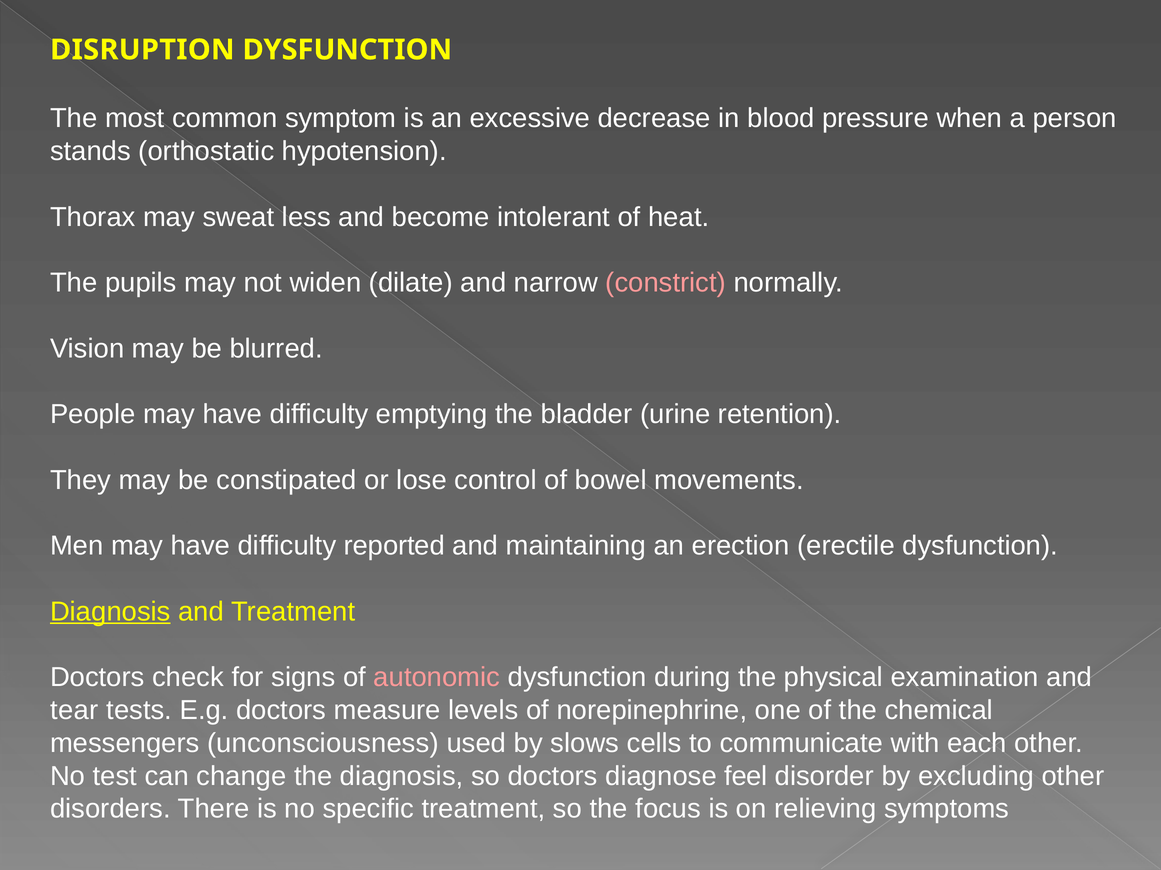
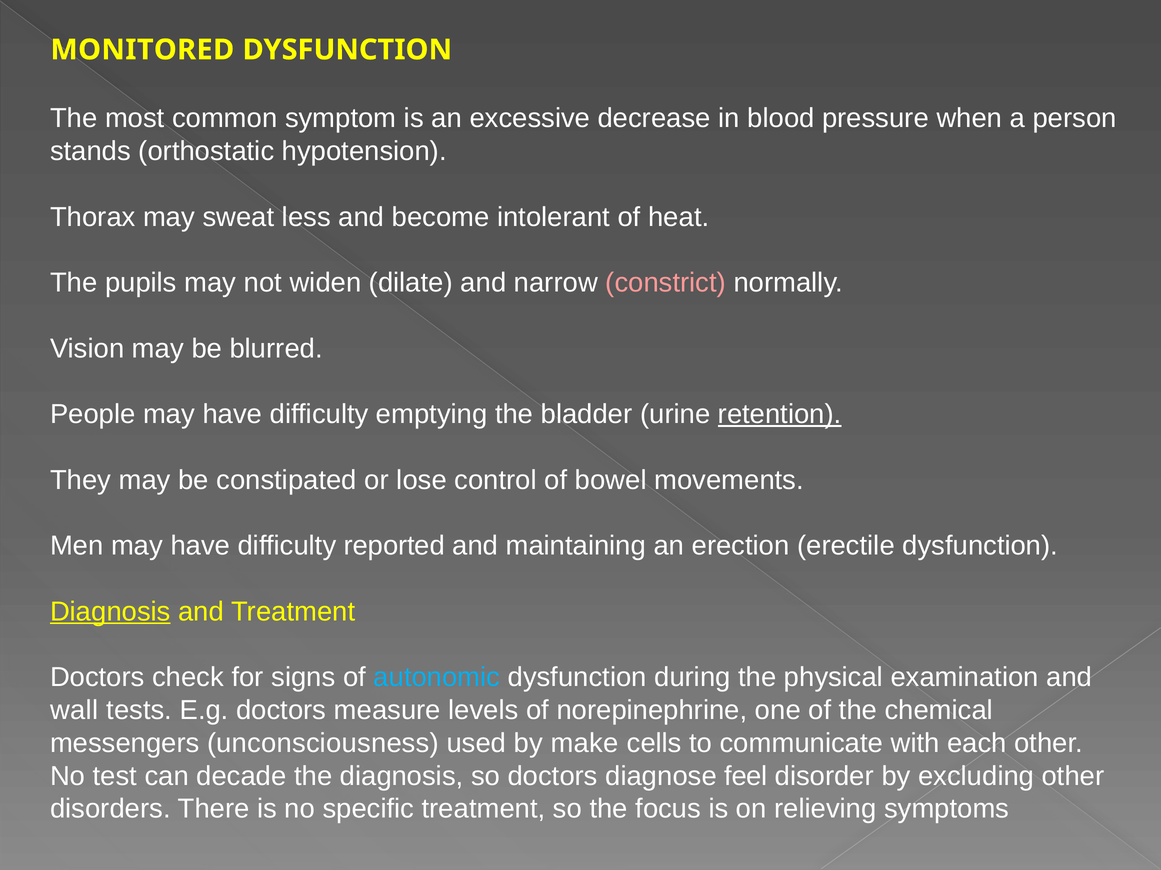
DISRUPTION: DISRUPTION -> MONITORED
retention underline: none -> present
autonomic colour: pink -> light blue
tear: tear -> wall
slows: slows -> make
change: change -> decade
